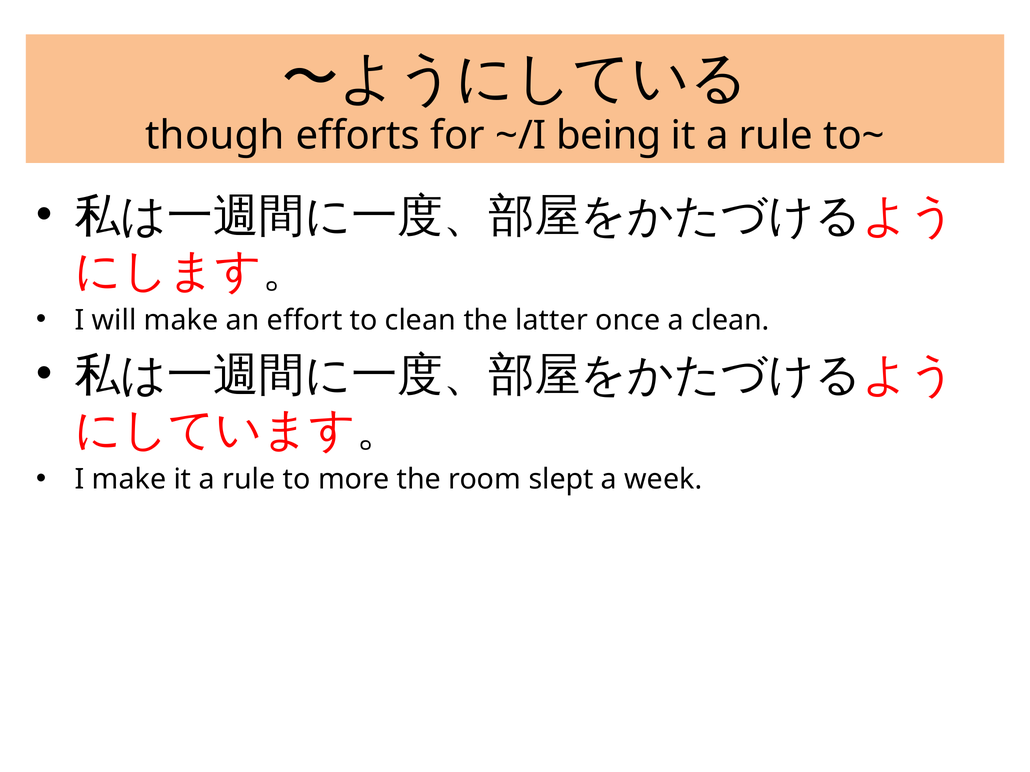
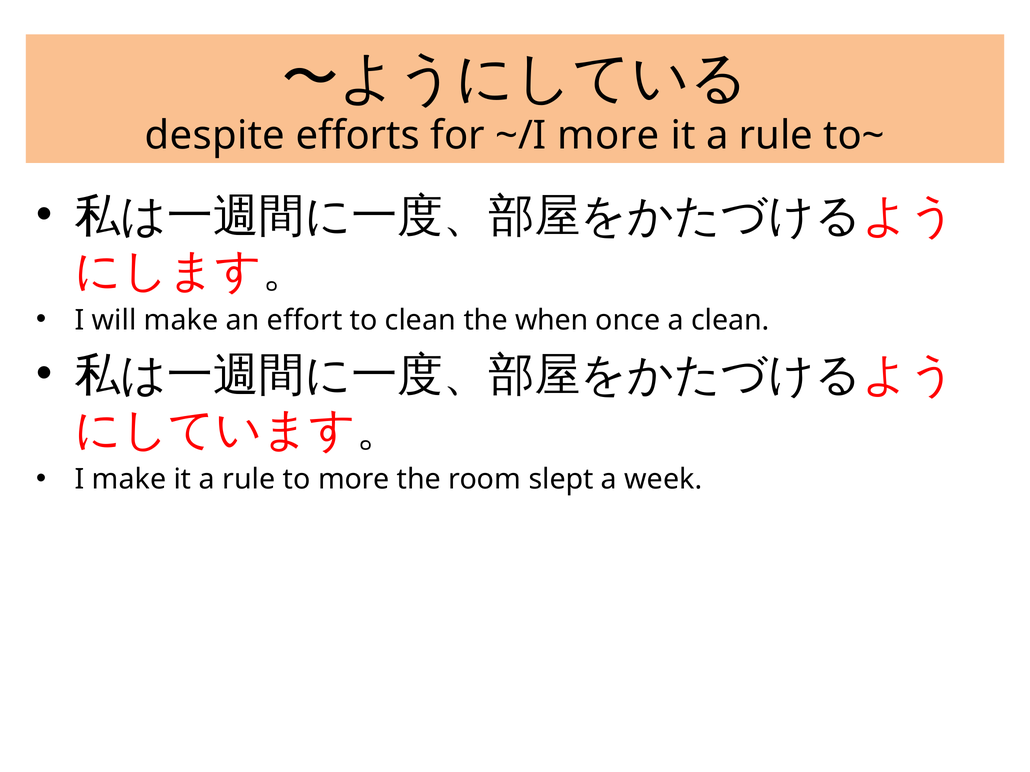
though: though -> despite
~/I being: being -> more
latter: latter -> when
